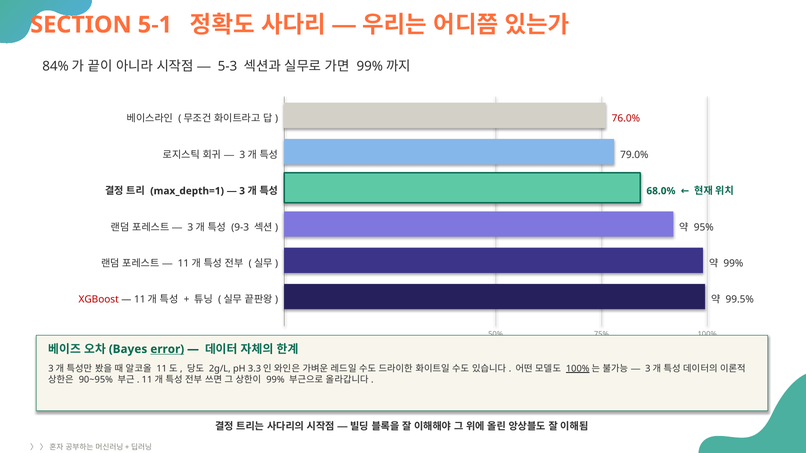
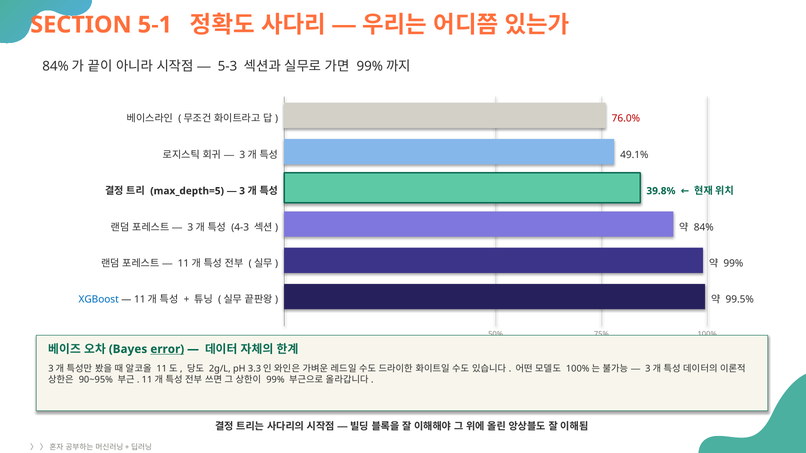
79.0%: 79.0% -> 49.1%
max_depth=1: max_depth=1 -> max_depth=5
68.0%: 68.0% -> 39.8%
9-3: 9-3 -> 4-3
95% at (704, 227): 95% -> 84%
XGBoost colour: red -> blue
100% at (578, 369) underline: present -> none
